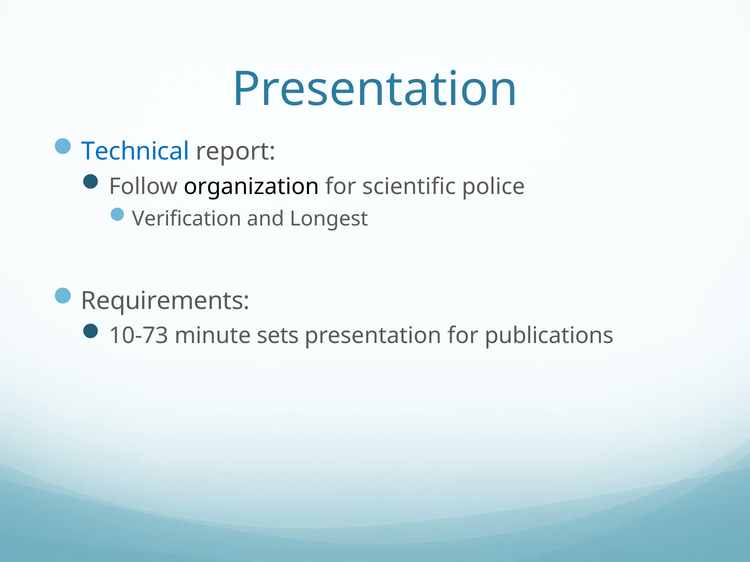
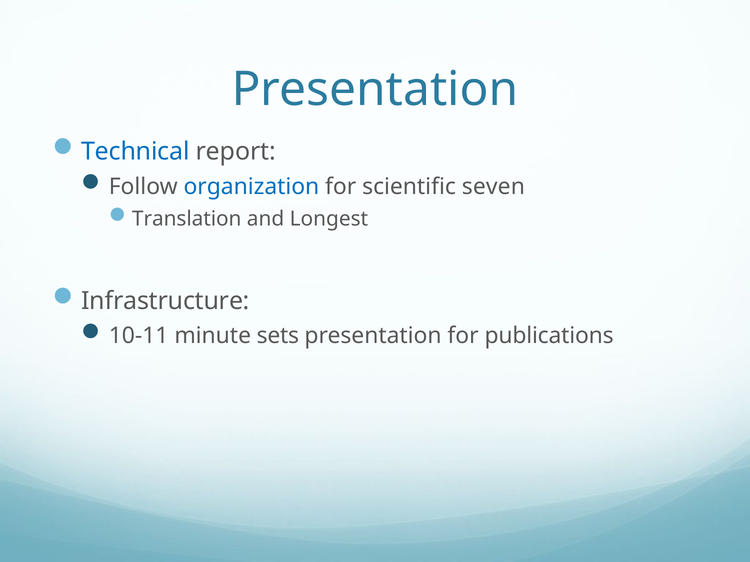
organization colour: black -> blue
police: police -> seven
Verification: Verification -> Translation
Requirements: Requirements -> Infrastructure
10-73: 10-73 -> 10-11
